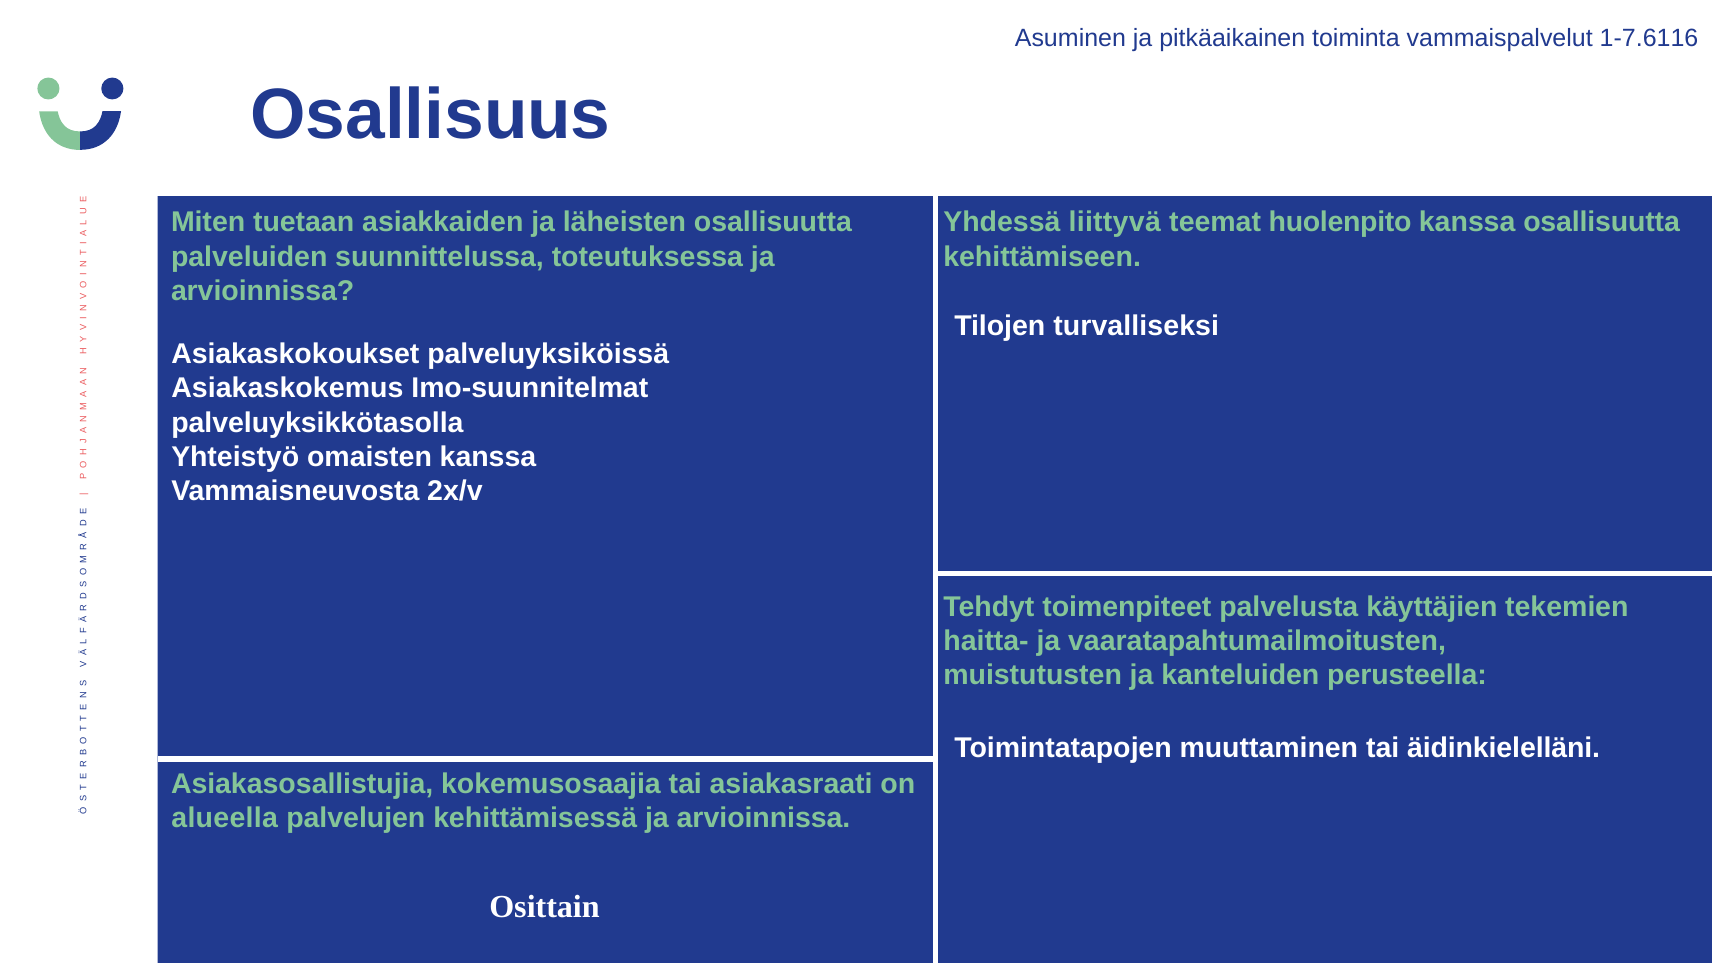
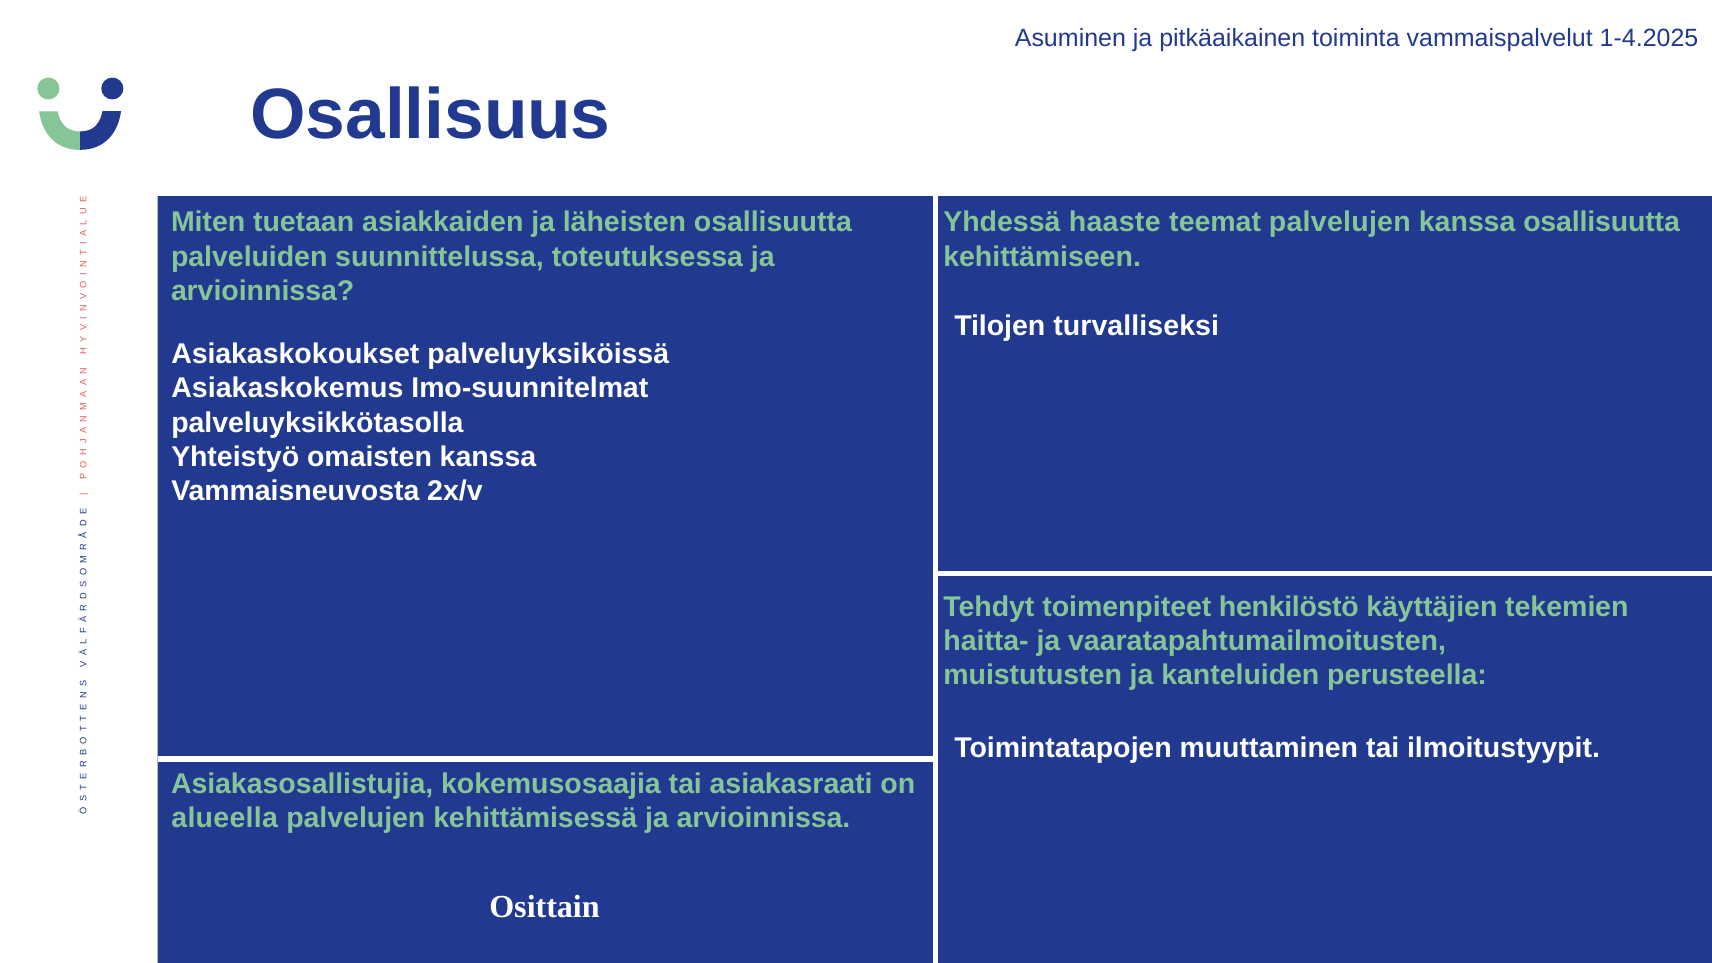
1-7.6116: 1-7.6116 -> 1-4.2025
liittyvä: liittyvä -> haaste
teemat huolenpito: huolenpito -> palvelujen
palvelusta: palvelusta -> henkilöstö
äidinkielelläni: äidinkielelläni -> ilmoitustyypit
